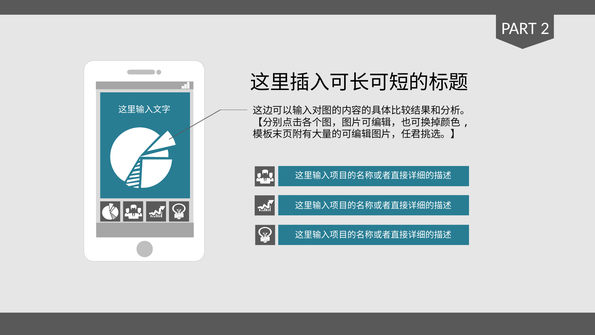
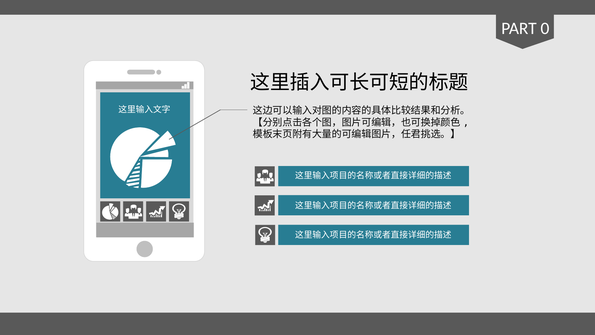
2: 2 -> 0
